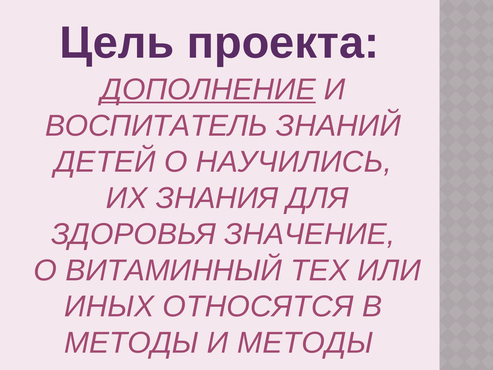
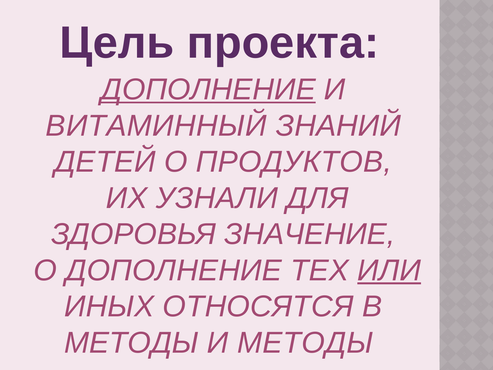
ВОСПИТАТЕЛЬ: ВОСПИТАТЕЛЬ -> ВИТАМИННЫЙ
НАУЧИЛИСЬ: НАУЧИЛИСЬ -> ПРОДУКТОВ
ЗНАНИЯ: ЗНАНИЯ -> УЗНАЛИ
О ВИТАМИННЫЙ: ВИТАМИННЫЙ -> ДОПОЛНЕНИЕ
ИЛИ underline: none -> present
